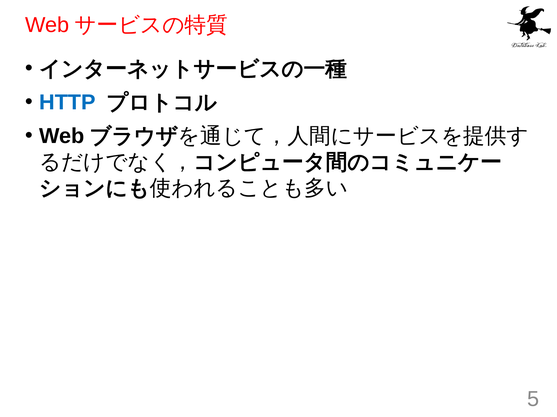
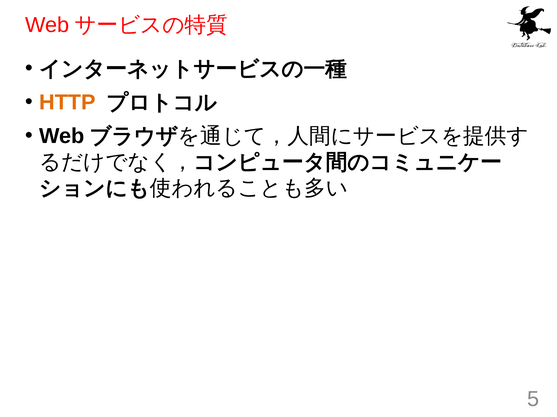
HTTP colour: blue -> orange
